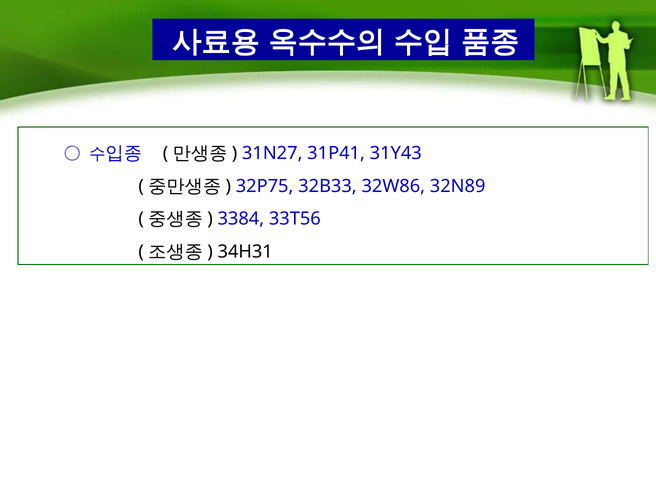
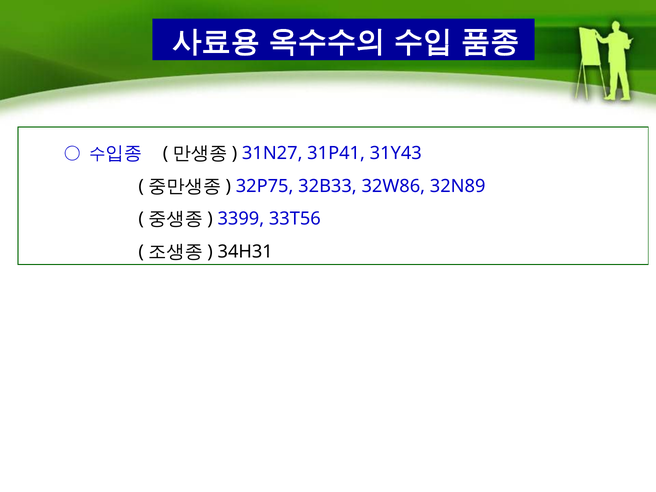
3384: 3384 -> 3399
